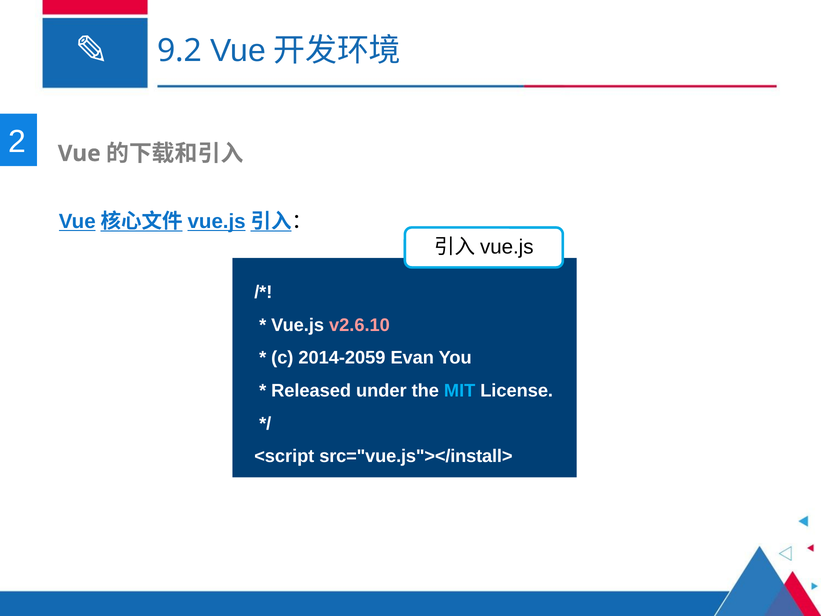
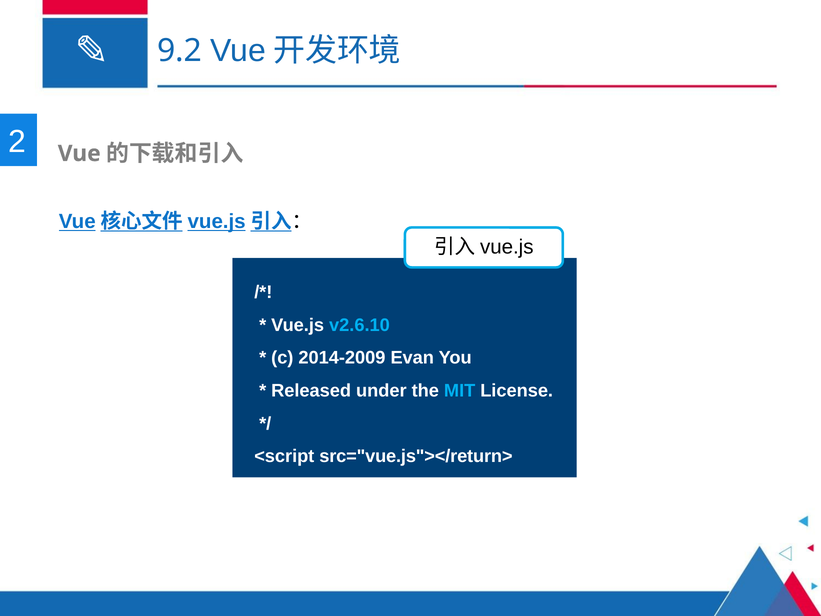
v2.6.10 colour: pink -> light blue
2014-2059: 2014-2059 -> 2014-2009
src="vue.js"></install>: src="vue.js"></install> -> src="vue.js"></return>
